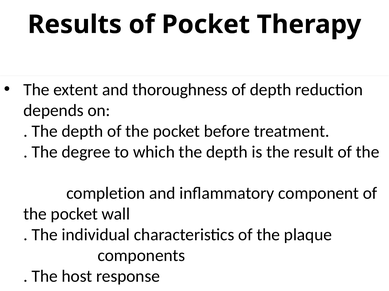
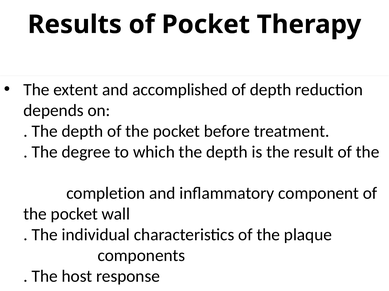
thoroughness: thoroughness -> accomplished
